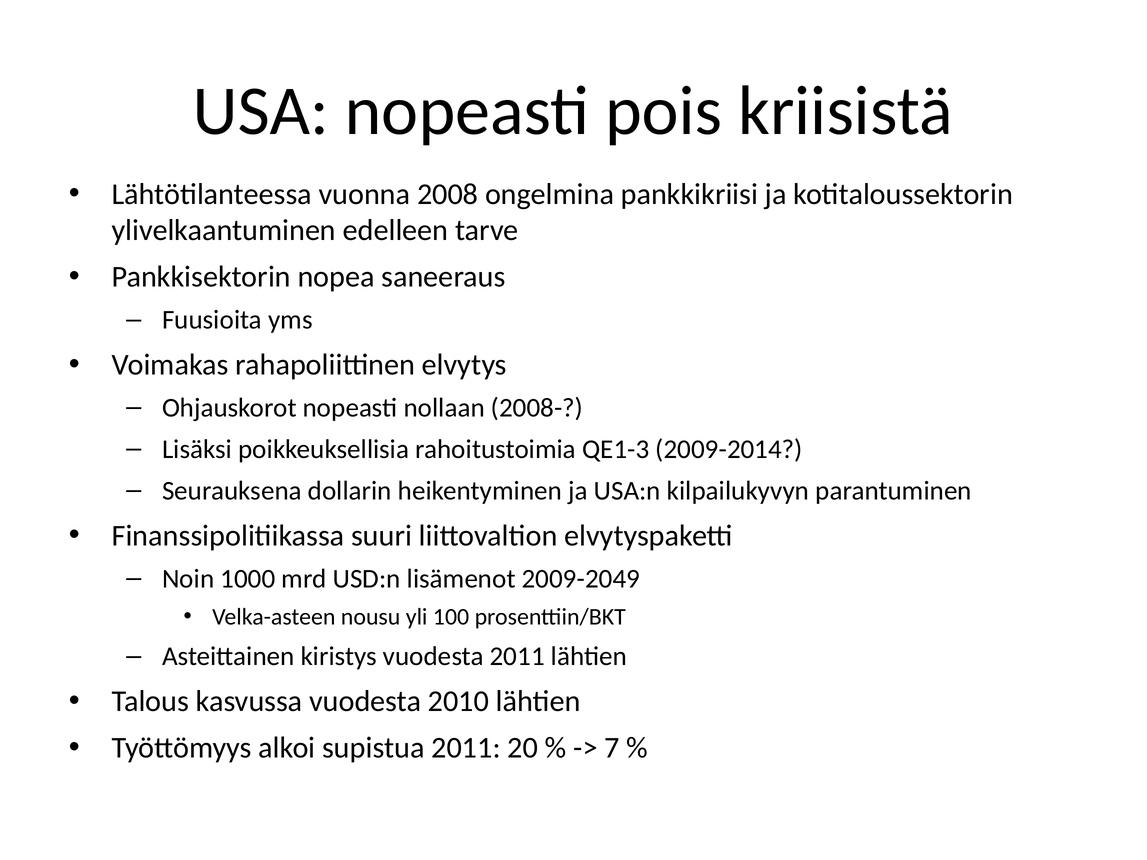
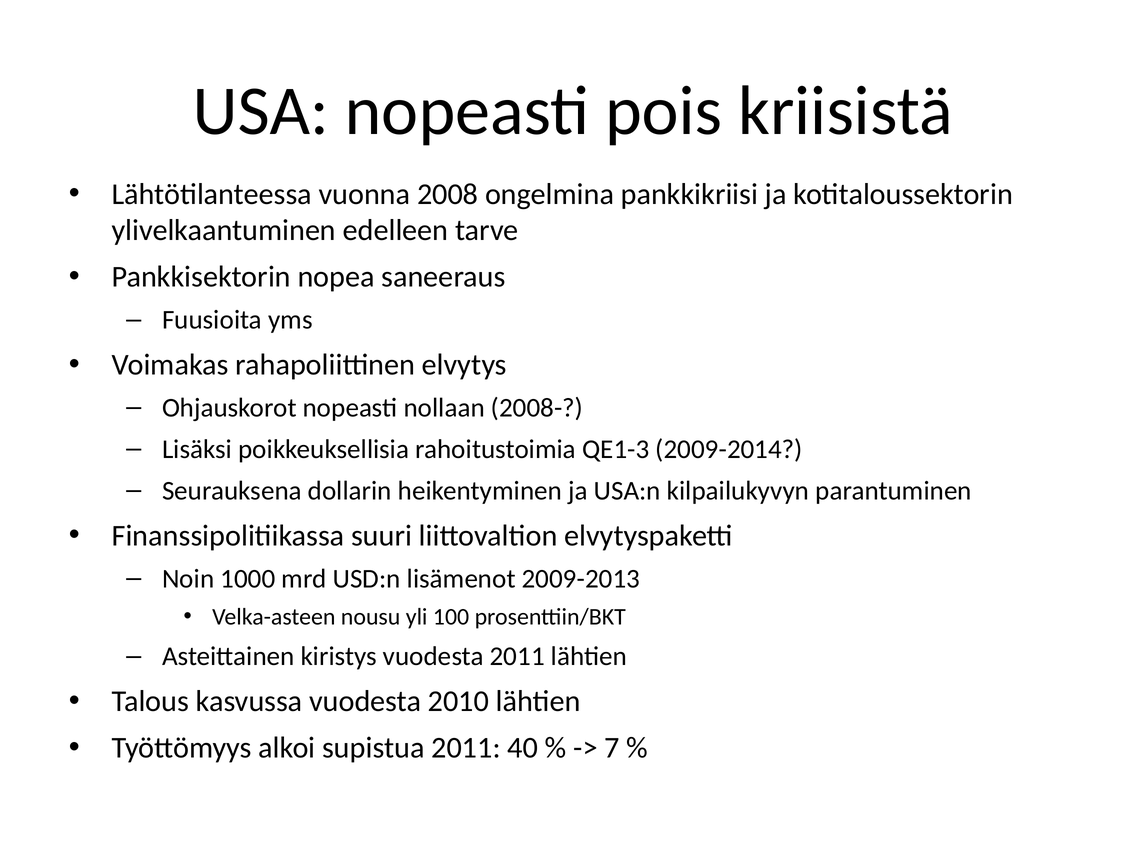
2009-2049: 2009-2049 -> 2009-2013
20: 20 -> 40
